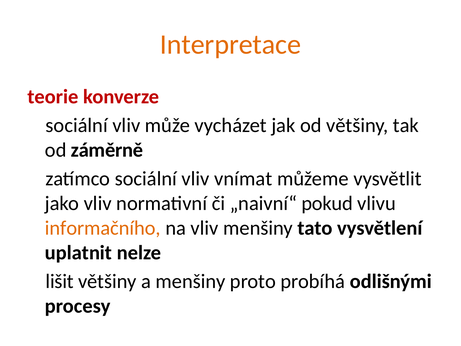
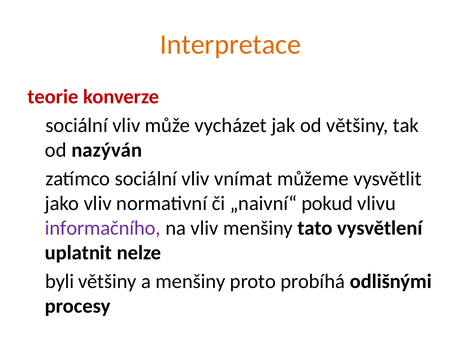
záměrně: záměrně -> nazýván
informačního colour: orange -> purple
lišit: lišit -> byli
